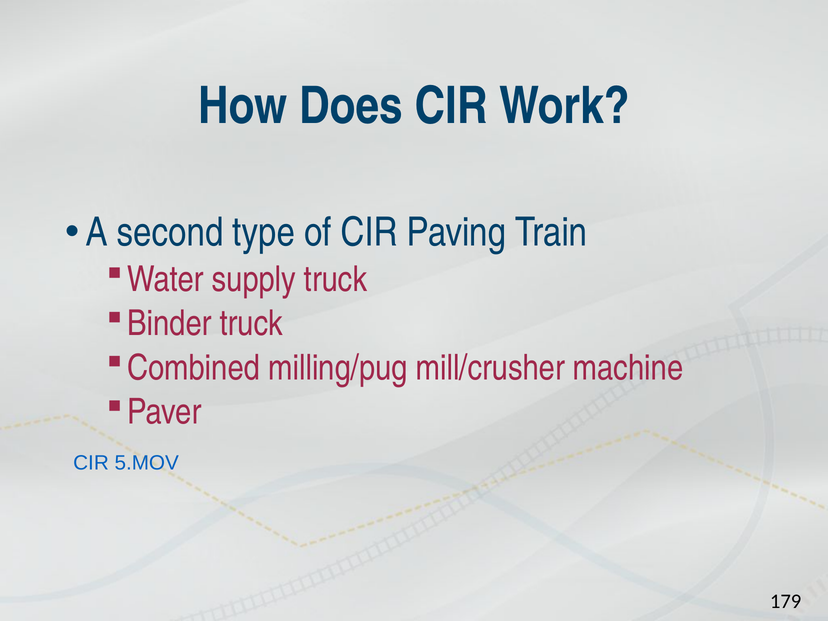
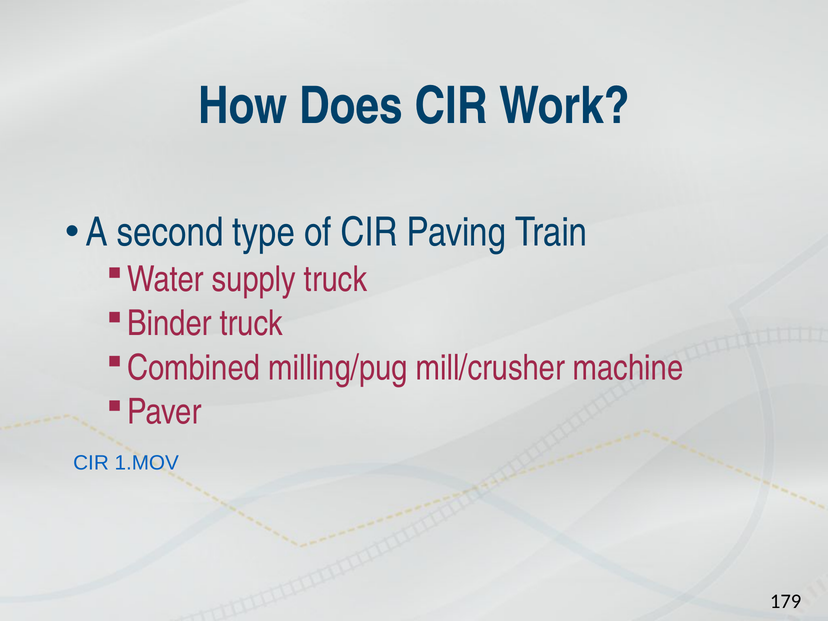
5.MOV: 5.MOV -> 1.MOV
